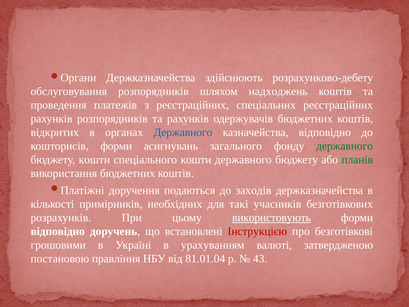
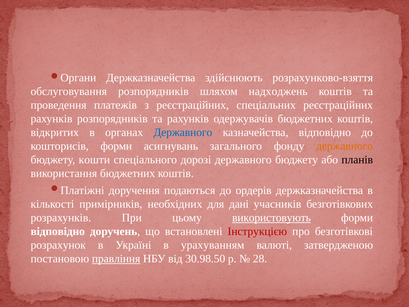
розрахунково-дебету: розрахунково-дебету -> розрахунково-взяття
державного at (345, 146) colour: green -> orange
спеціального кошти: кошти -> дорозі
планів colour: green -> black
заходів: заходів -> ордерів
такі: такі -> дані
грошовими: грошовими -> розрахунок
правління underline: none -> present
81.01.04: 81.01.04 -> 30.98.50
43: 43 -> 28
